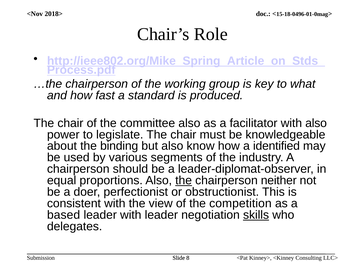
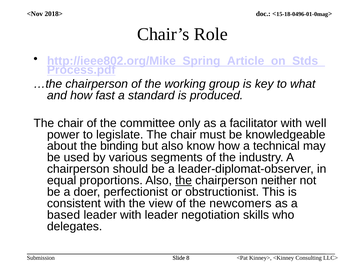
committee also: also -> only
with also: also -> well
identified: identified -> technical
competition: competition -> newcomers
skills underline: present -> none
